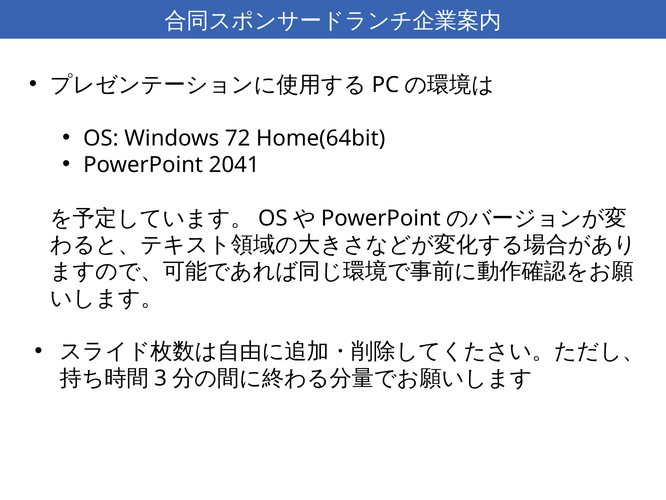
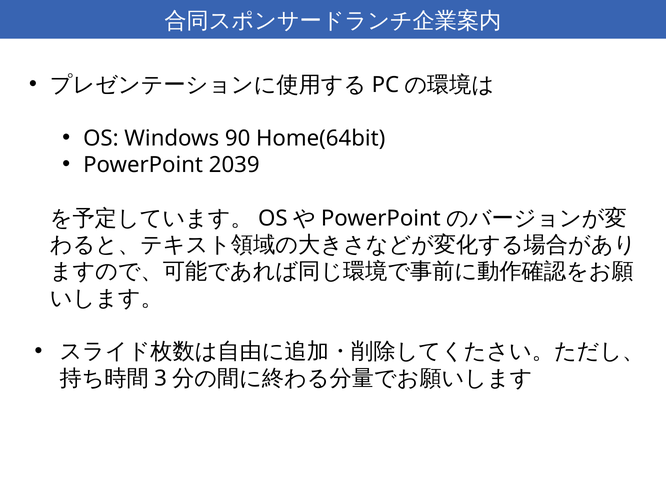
72: 72 -> 90
2041: 2041 -> 2039
